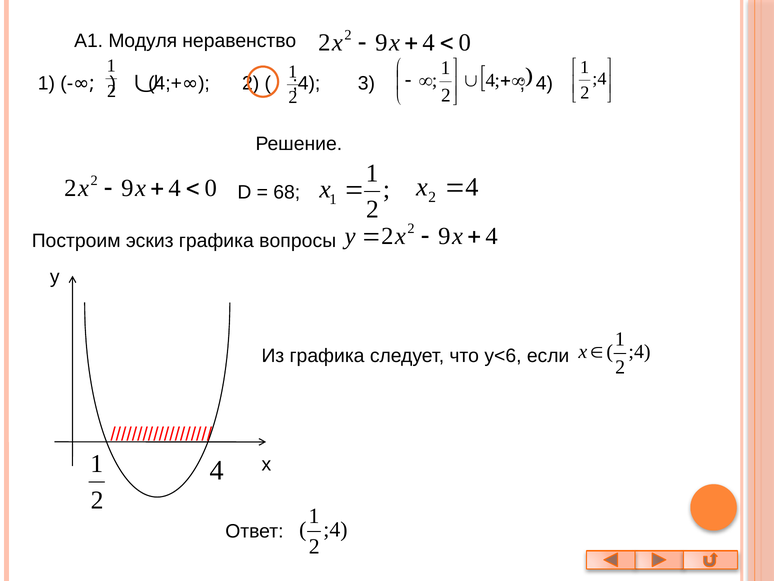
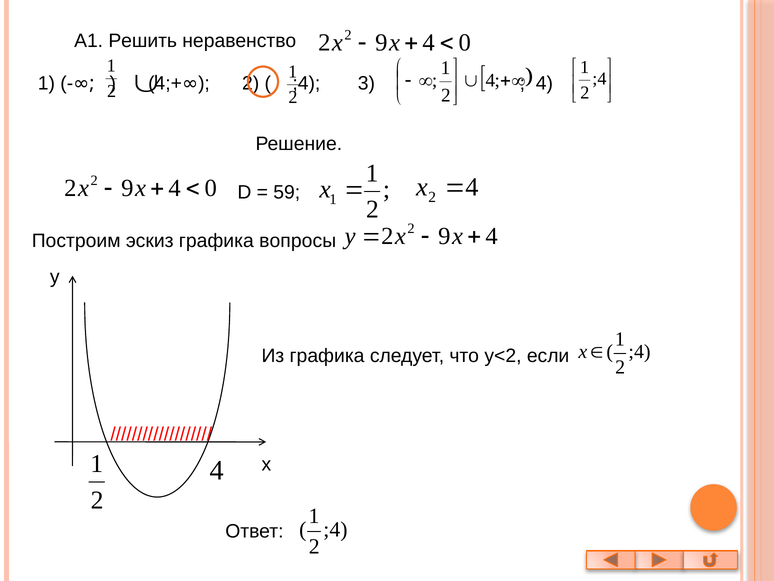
Модуля: Модуля -> Решить
68: 68 -> 59
y<6: y<6 -> y<2
